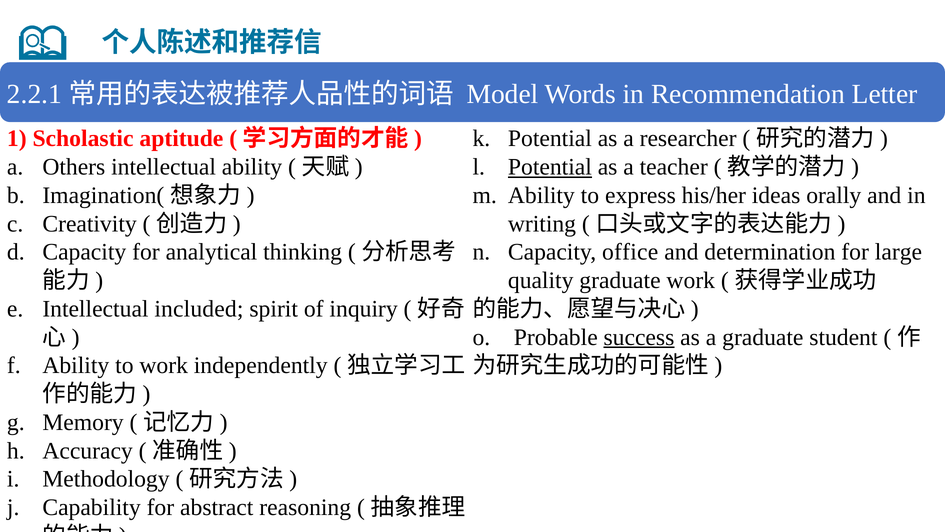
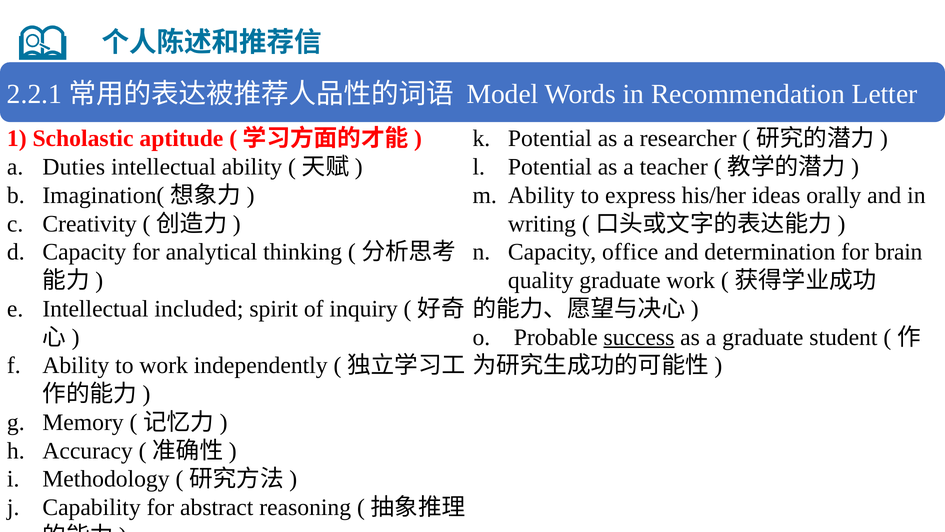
Others: Others -> Duties
Potential at (550, 167) underline: present -> none
large: large -> brain
